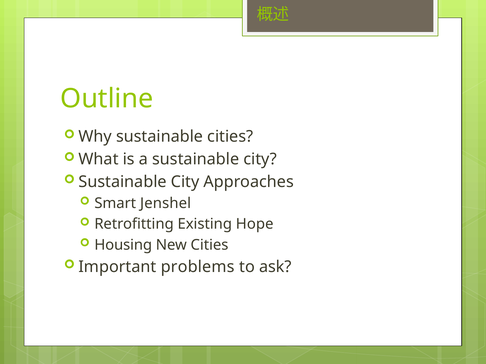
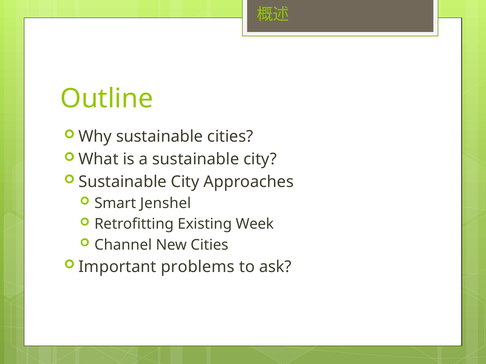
Hope: Hope -> Week
Housing: Housing -> Channel
